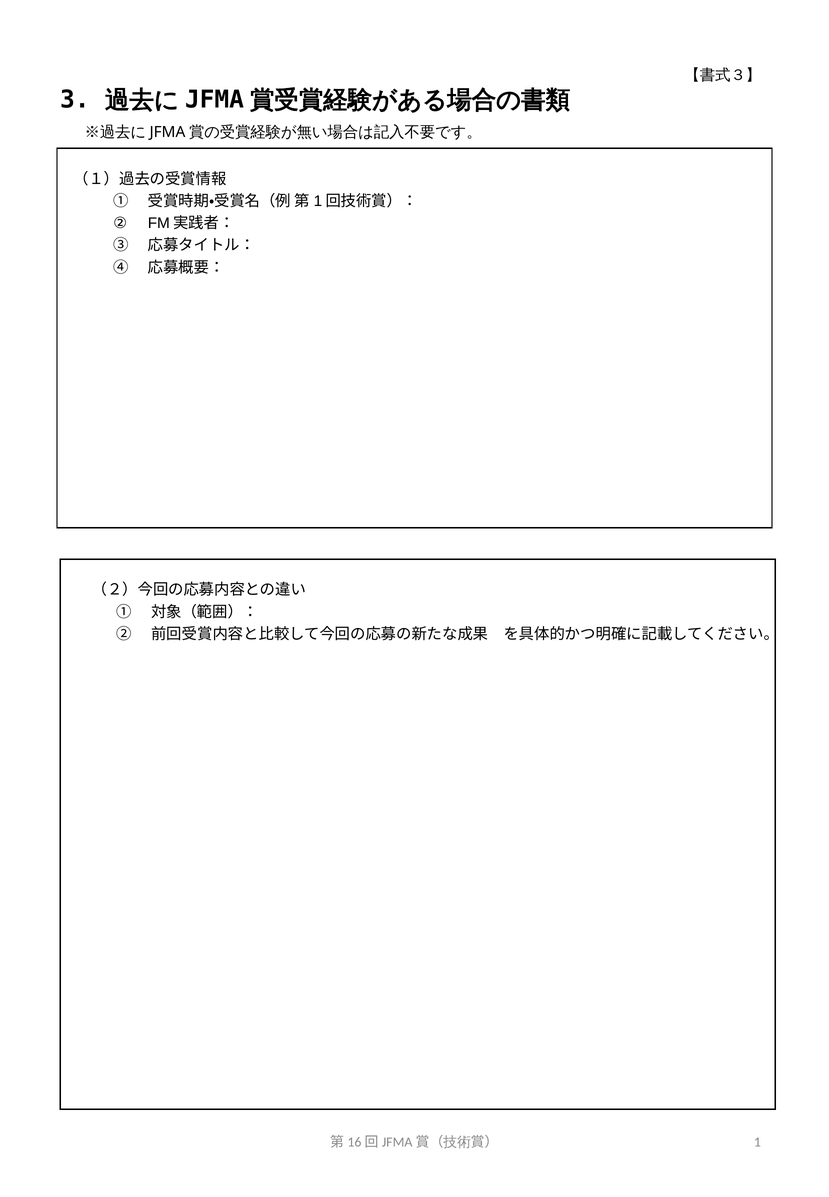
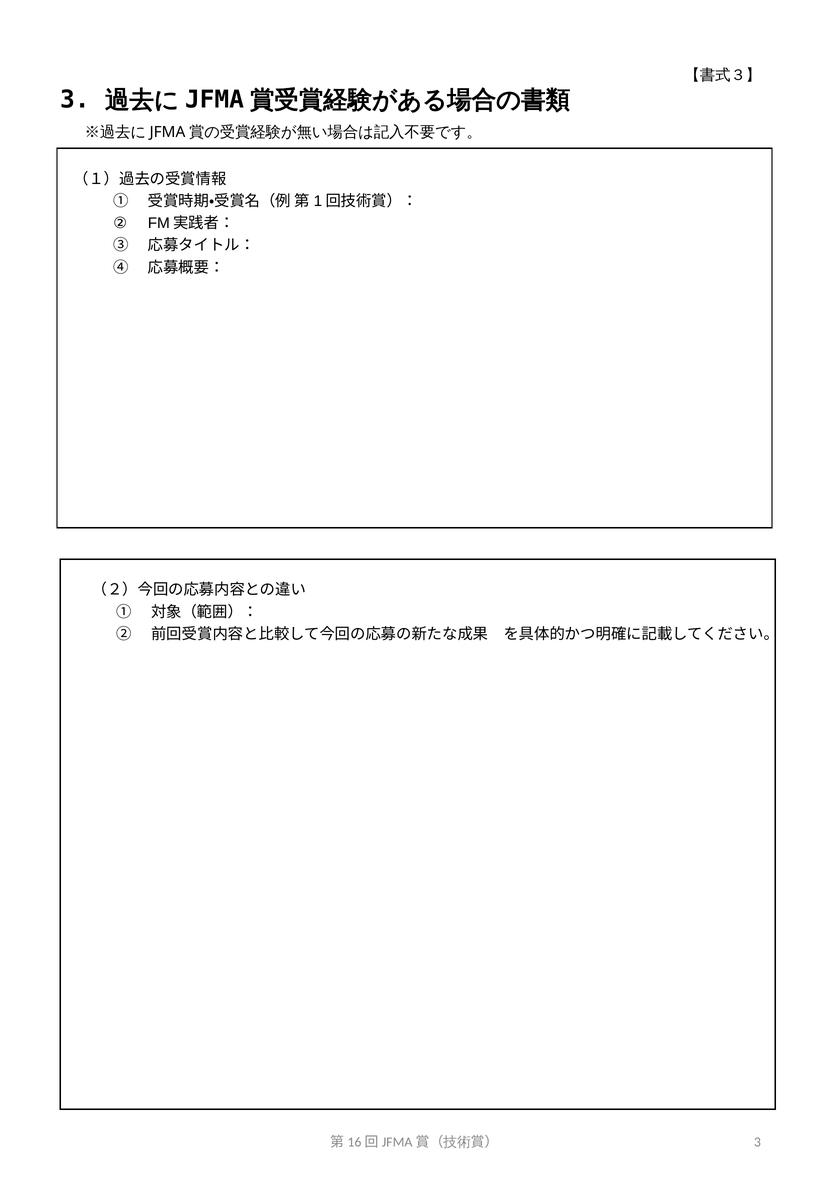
1 at (757, 1143): 1 -> 3
